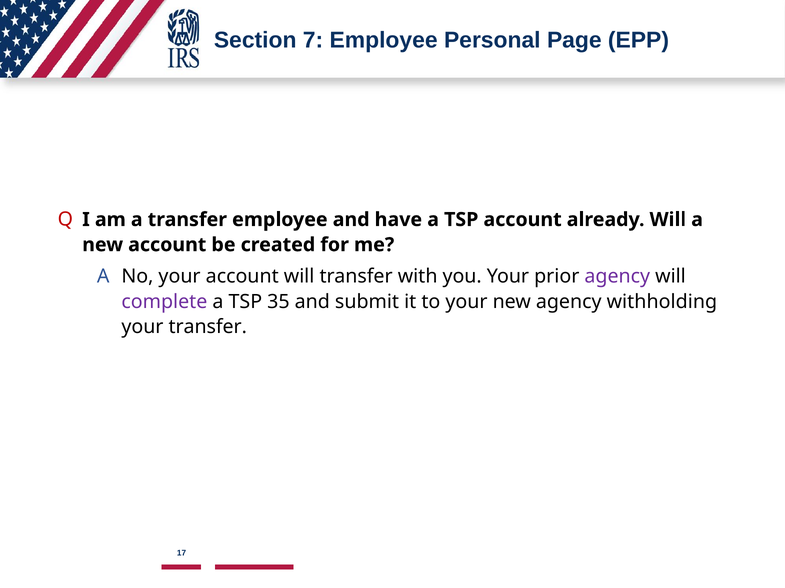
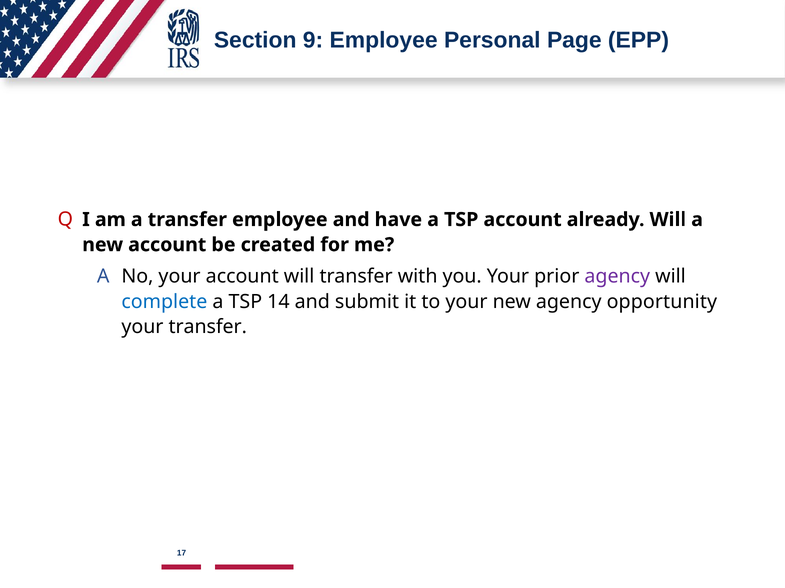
7: 7 -> 9
complete colour: purple -> blue
35: 35 -> 14
withholding: withholding -> opportunity
